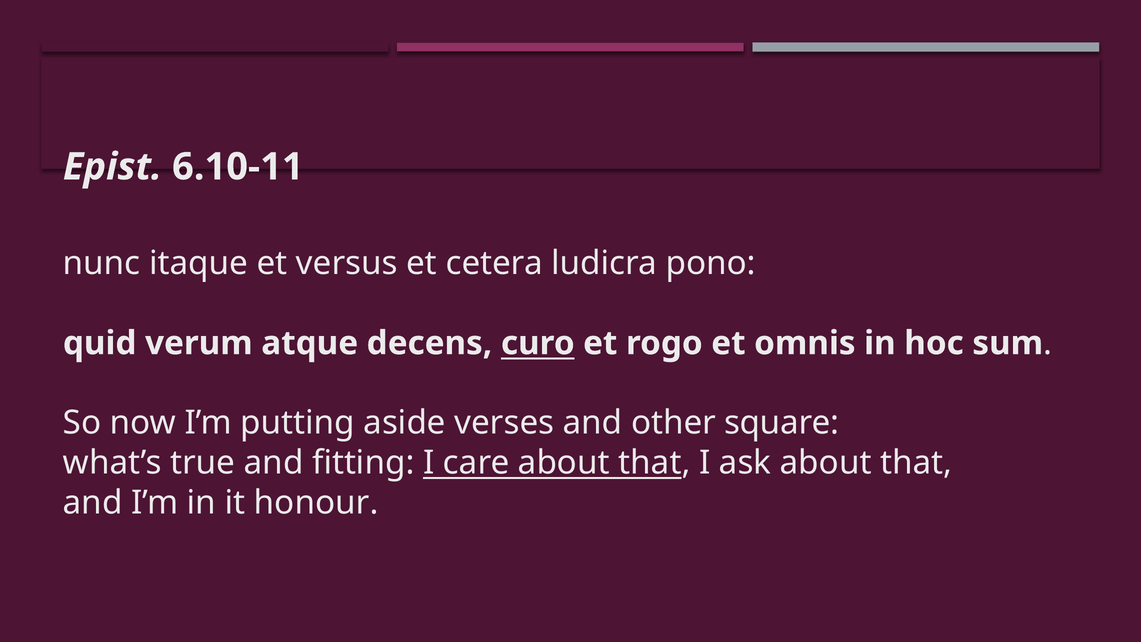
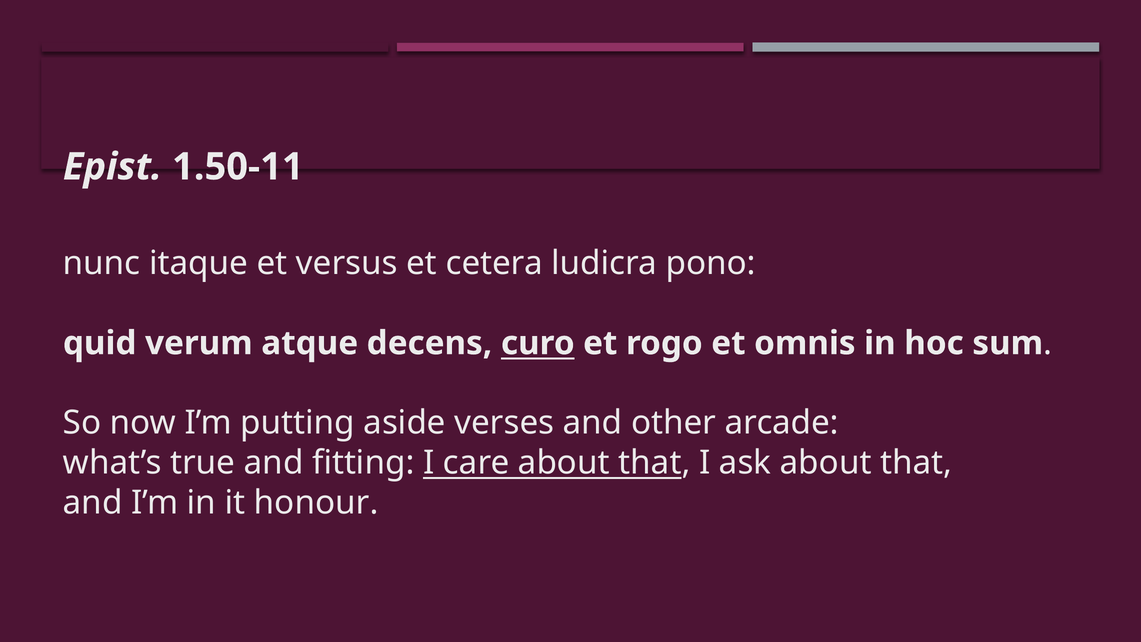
6.10-11: 6.10-11 -> 1.50-11
square: square -> arcade
